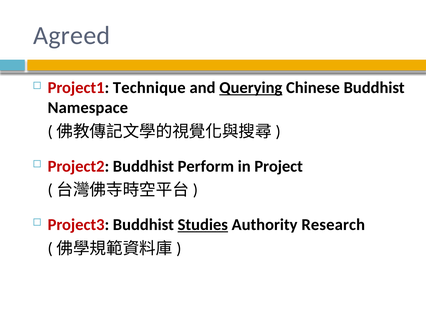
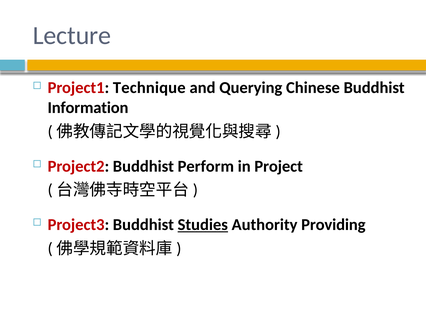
Agreed: Agreed -> Lecture
Querying underline: present -> none
Namespace: Namespace -> Information
Research: Research -> Providing
